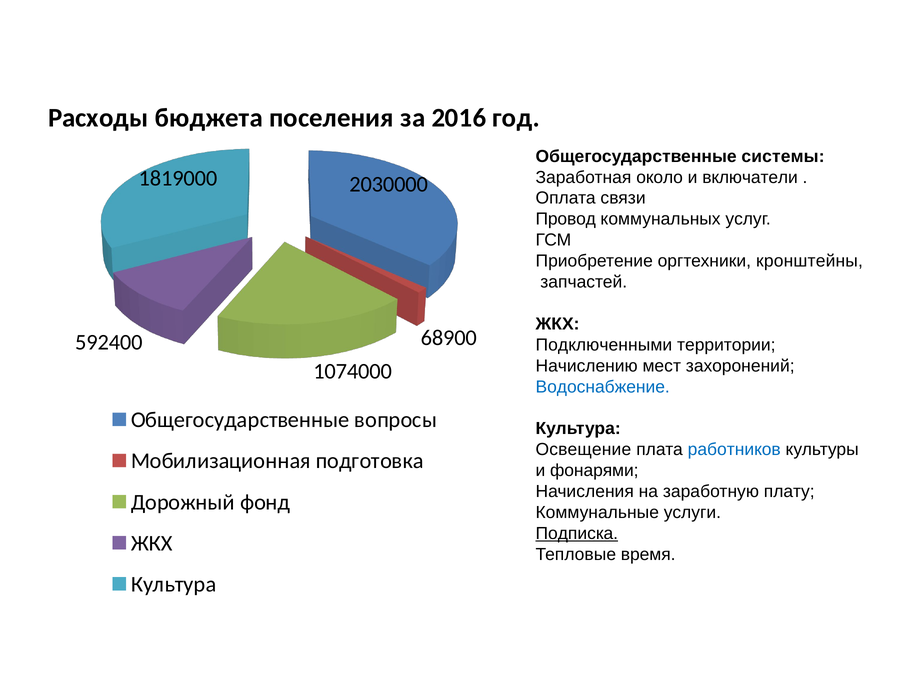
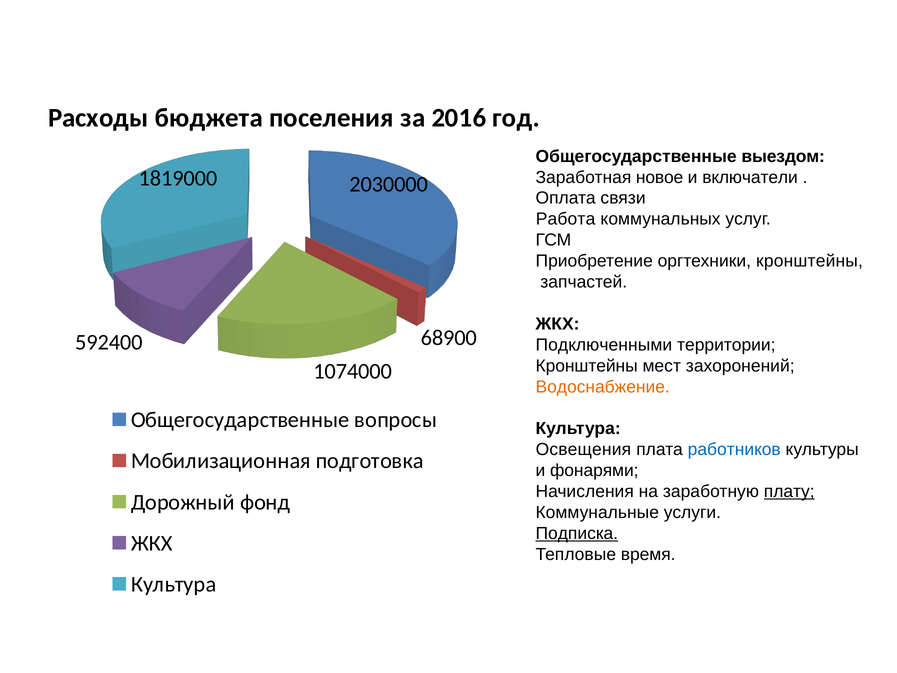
системы: системы -> выездом
около: около -> новое
Провод: Провод -> Работа
Начислению at (587, 366): Начислению -> Кронштейны
Водоснабжение colour: blue -> orange
Освещение: Освещение -> Освещения
плату underline: none -> present
